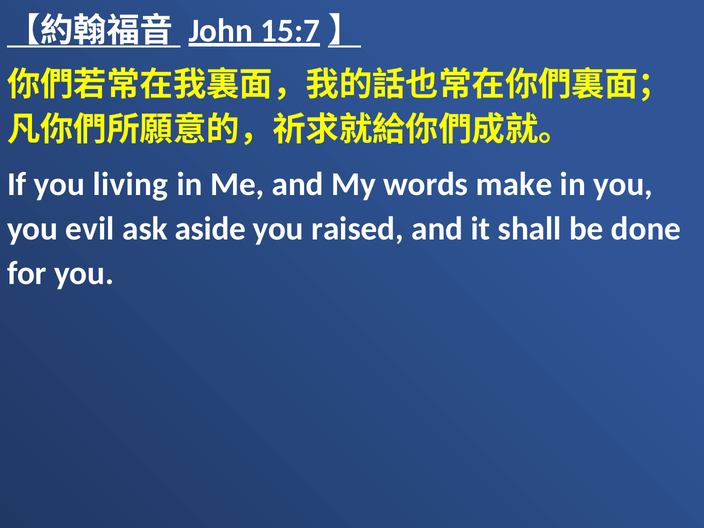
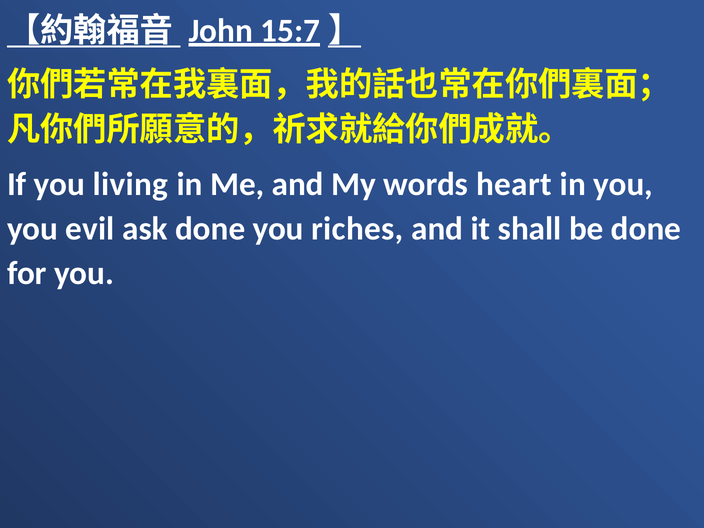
make: make -> heart
ask aside: aside -> done
raised: raised -> riches
